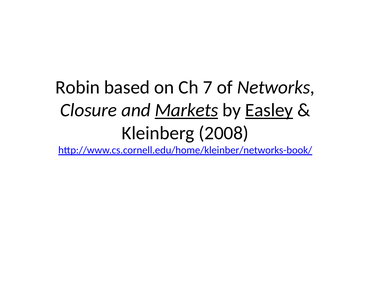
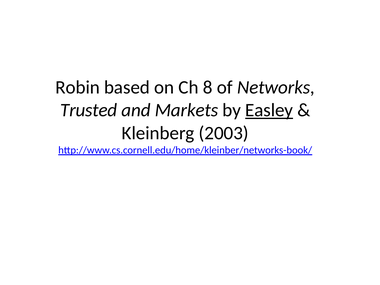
7: 7 -> 8
Closure: Closure -> Trusted
Markets underline: present -> none
2008: 2008 -> 2003
